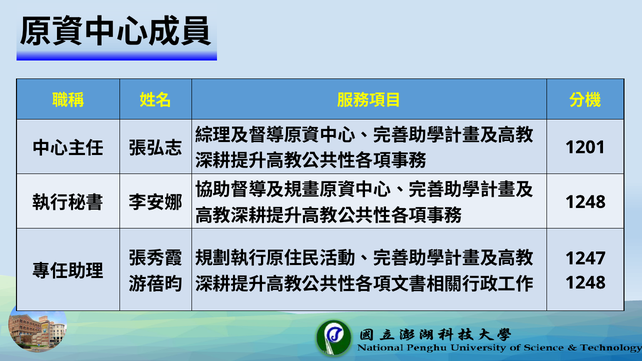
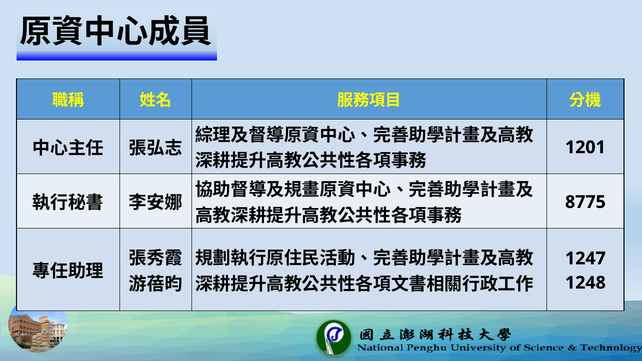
1248 at (585, 202): 1248 -> 8775
